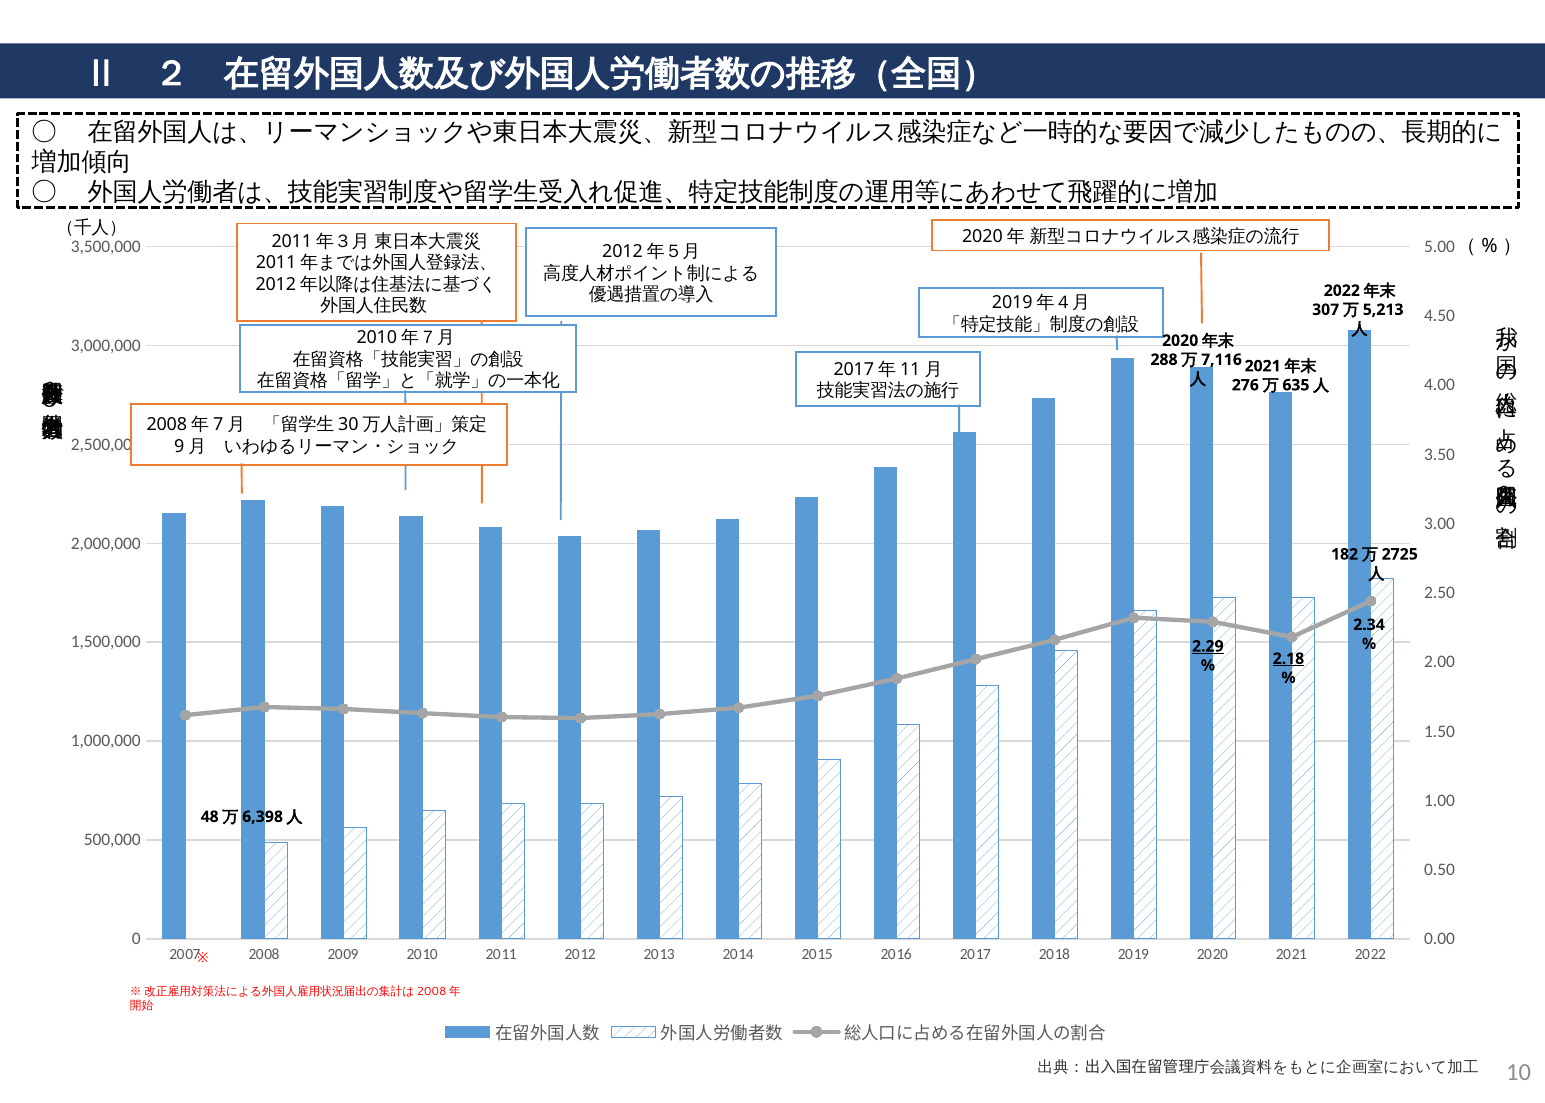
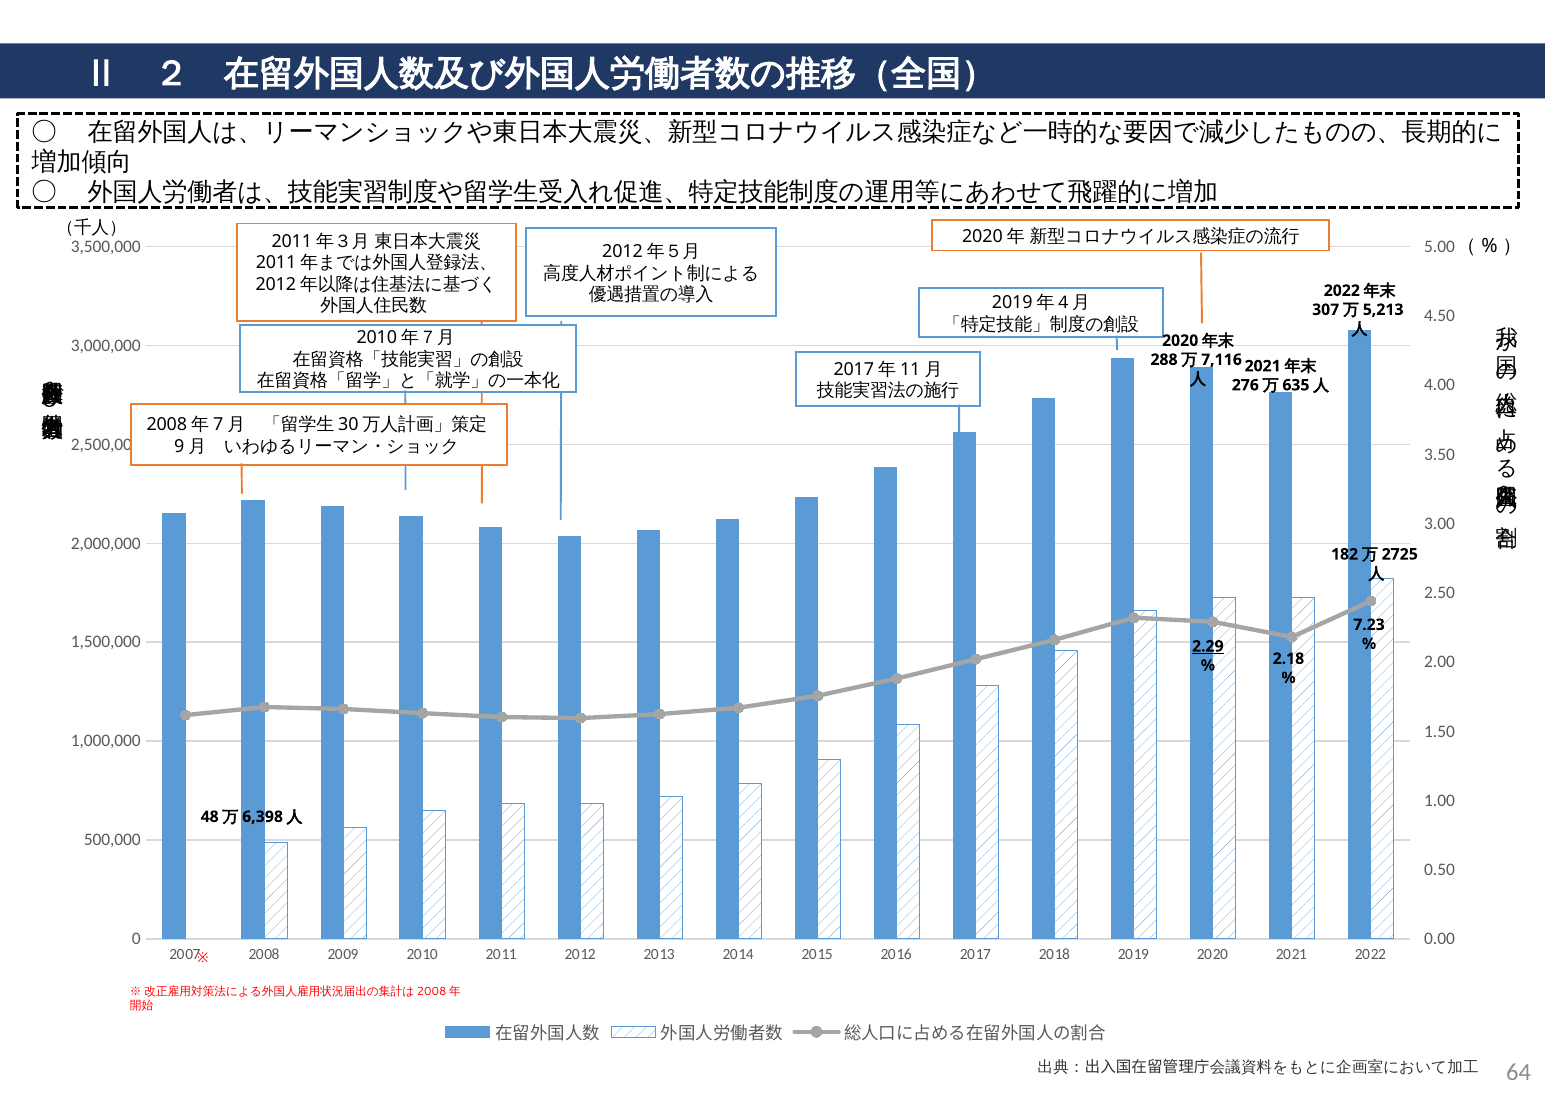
2.34: 2.34 -> 7.23
2.18 underline: present -> none
10: 10 -> 64
